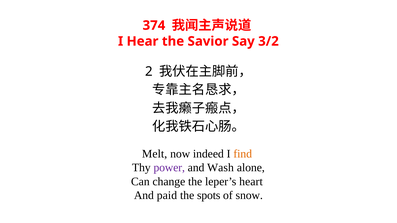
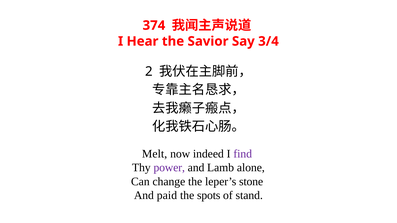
3/2: 3/2 -> 3/4
find colour: orange -> purple
Wash: Wash -> Lamb
heart: heart -> stone
snow: snow -> stand
